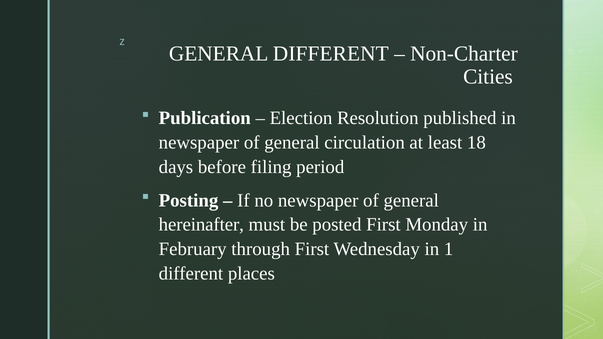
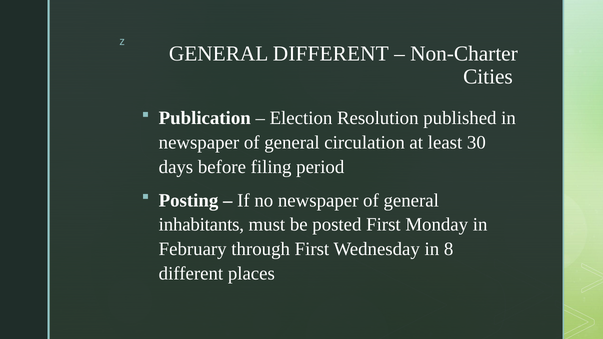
18: 18 -> 30
hereinafter: hereinafter -> inhabitants
1: 1 -> 8
